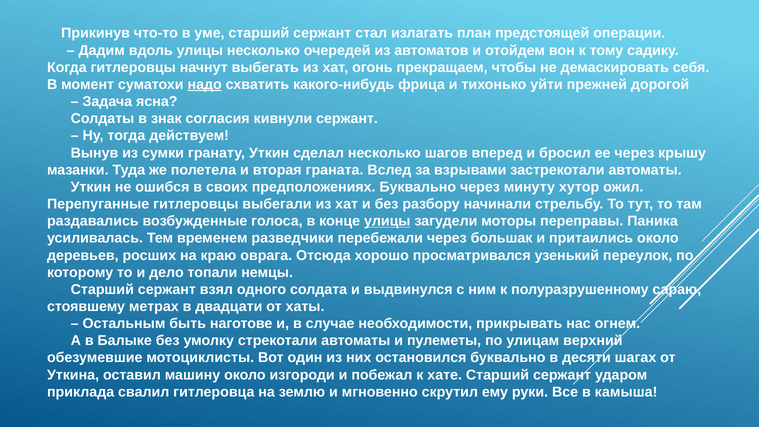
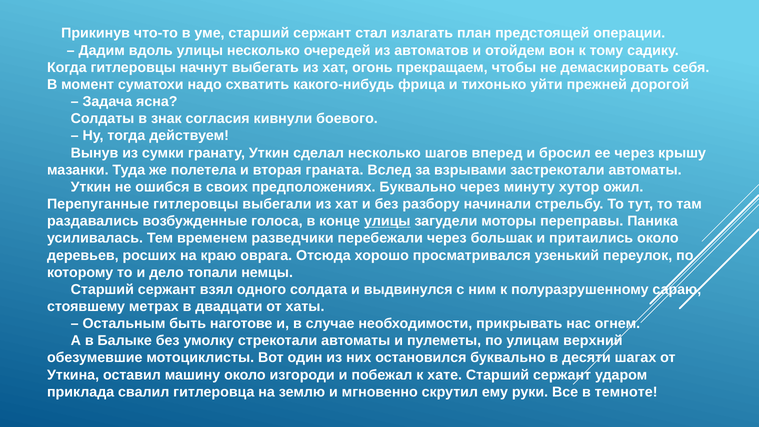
надо underline: present -> none
кивнули сержант: сержант -> боевого
камыша: камыша -> темноте
